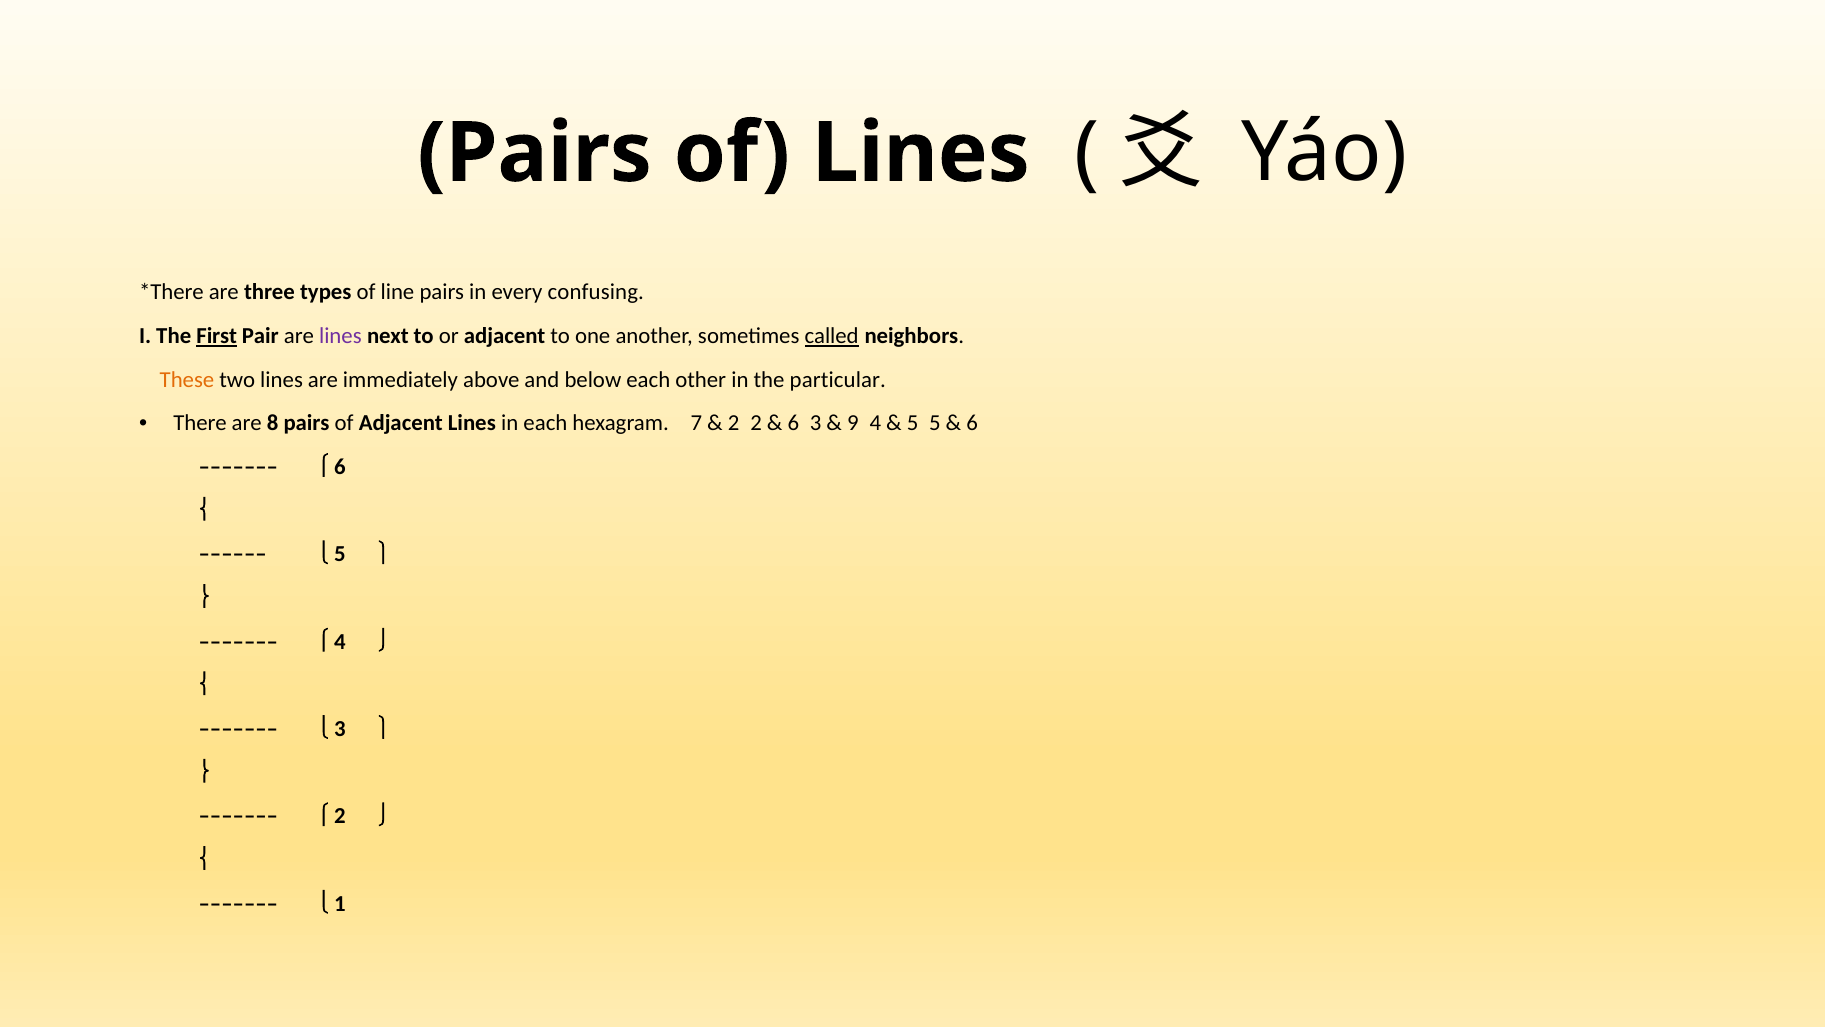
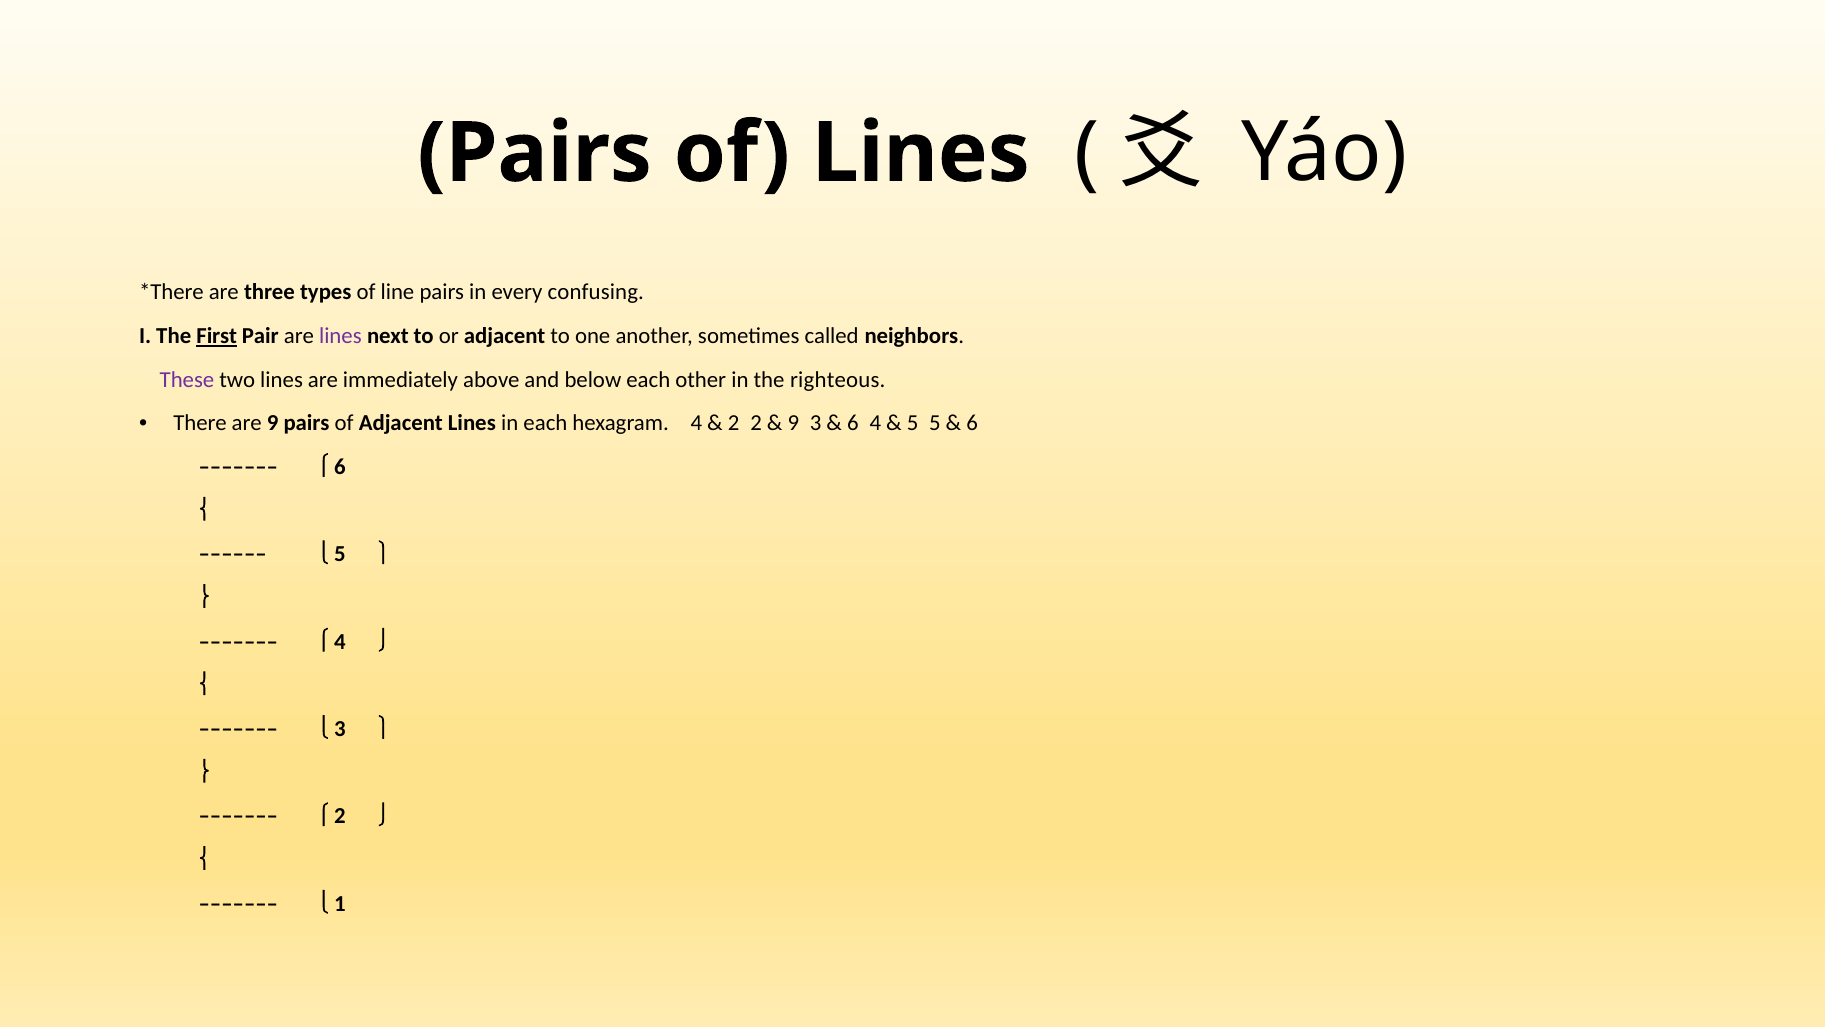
called underline: present -> none
These colour: orange -> purple
particular: particular -> righteous
are 8: 8 -> 9
hexagram 7: 7 -> 4
6 at (793, 423): 6 -> 9
9 at (853, 423): 9 -> 6
